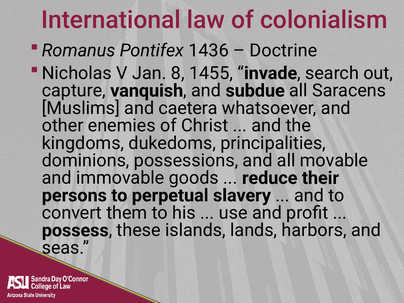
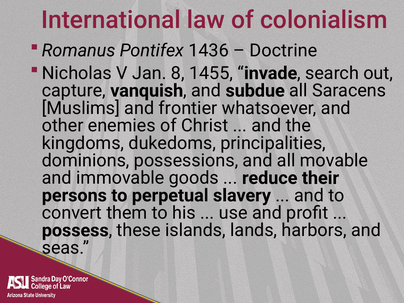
caetera: caetera -> frontier
